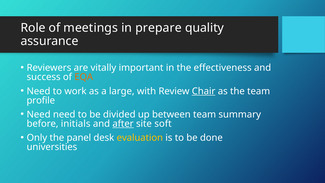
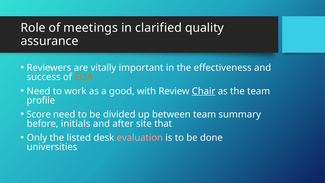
prepare: prepare -> clarified
large: large -> good
Need at (39, 114): Need -> Score
after underline: present -> none
soft: soft -> that
panel: panel -> listed
evaluation colour: yellow -> pink
